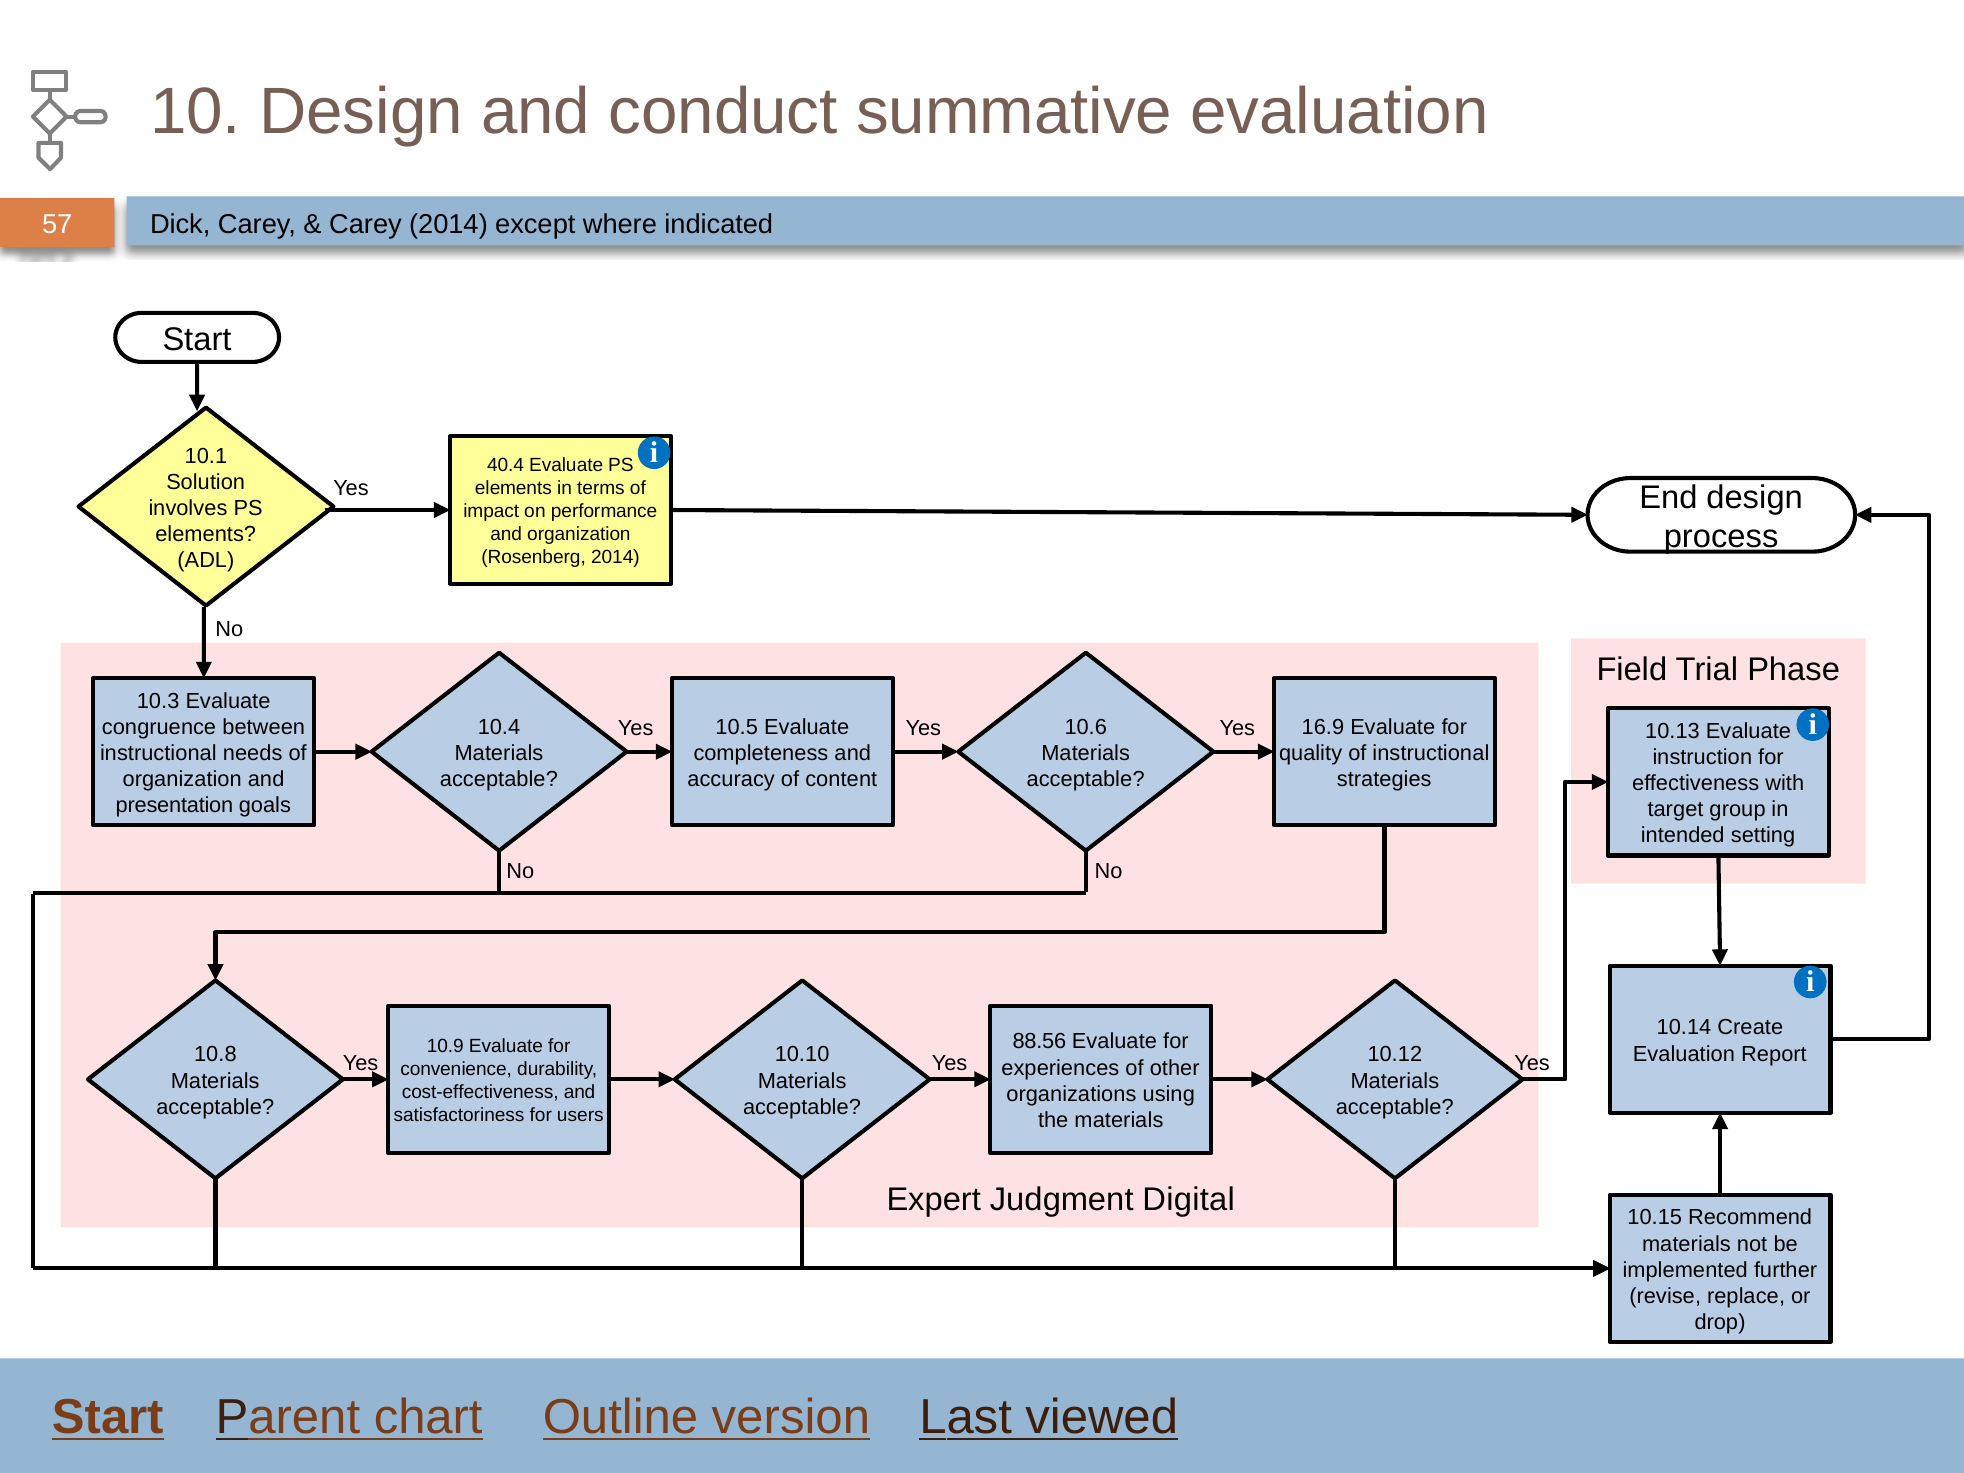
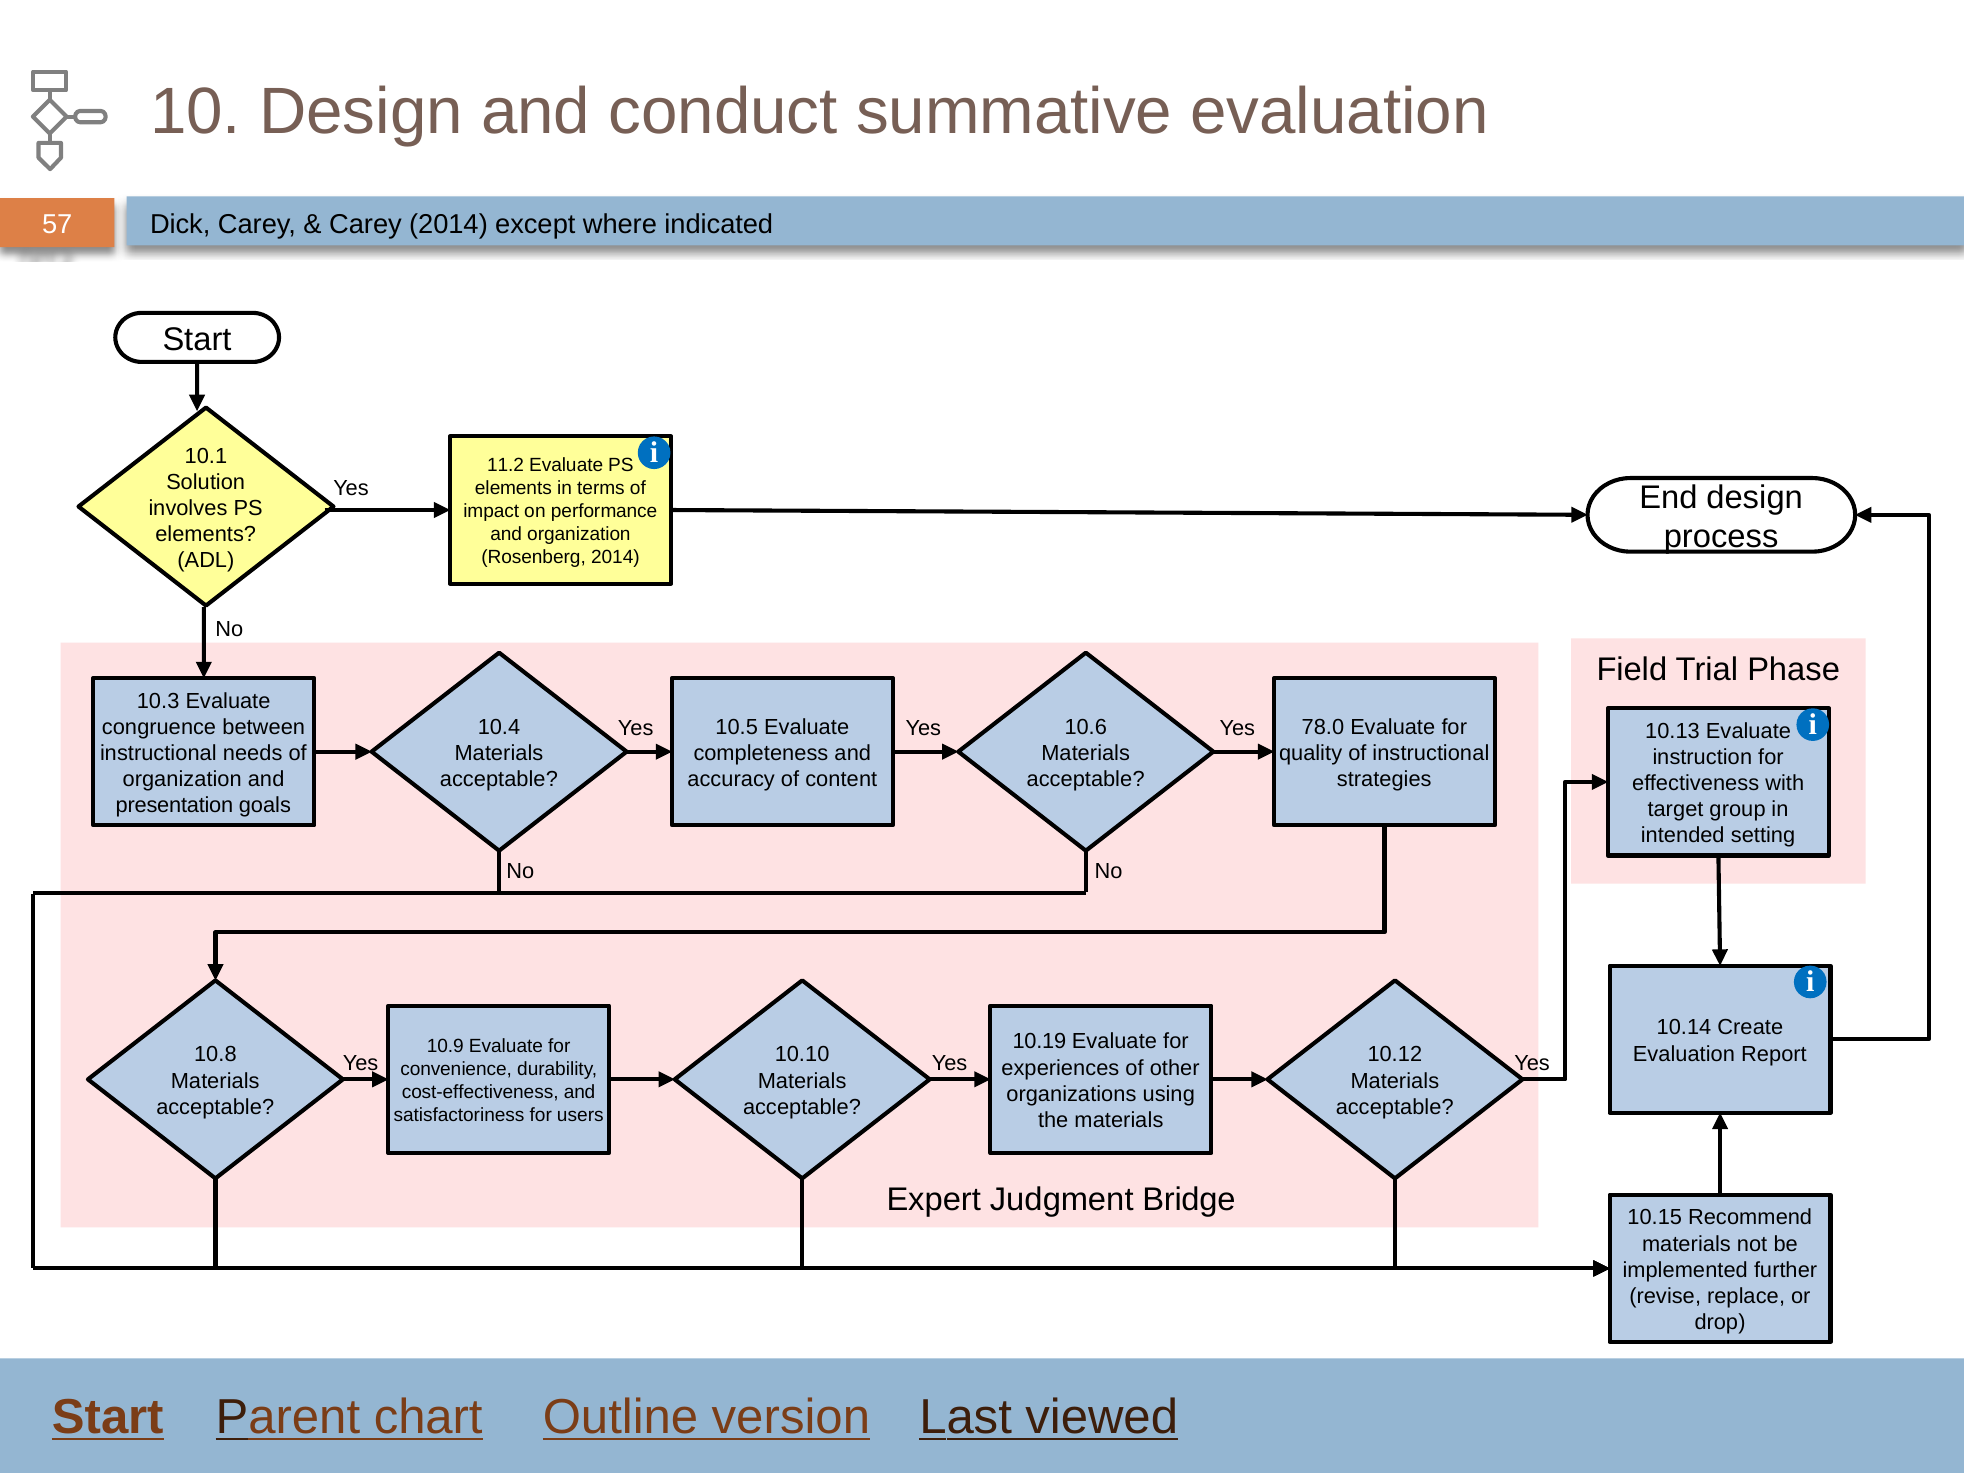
40.4: 40.4 -> 11.2
16.9: 16.9 -> 78.0
88.56: 88.56 -> 10.19
Digital: Digital -> Bridge
